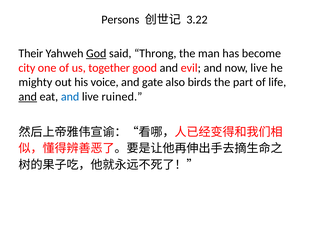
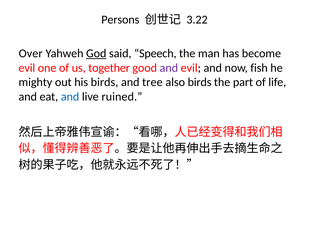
Their: Their -> Over
Throng: Throng -> Speech
city at (27, 68): city -> evil
and at (169, 68) colour: black -> purple
now live: live -> fish
his voice: voice -> birds
gate: gate -> tree
and at (28, 97) underline: present -> none
